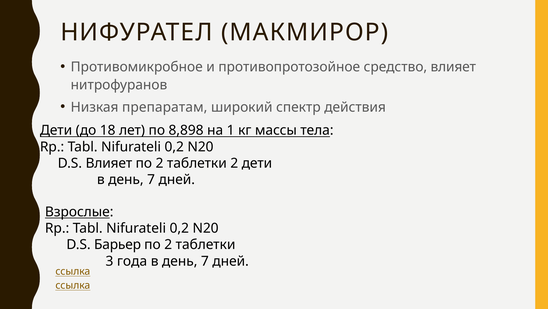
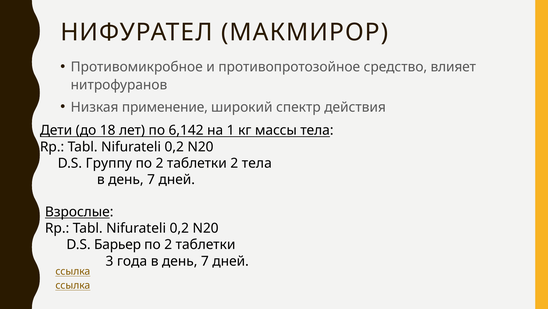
препаратам: препаратам -> применение
8,898: 8,898 -> 6,142
D.S Влияет: Влияет -> Группу
2 дети: дети -> тела
